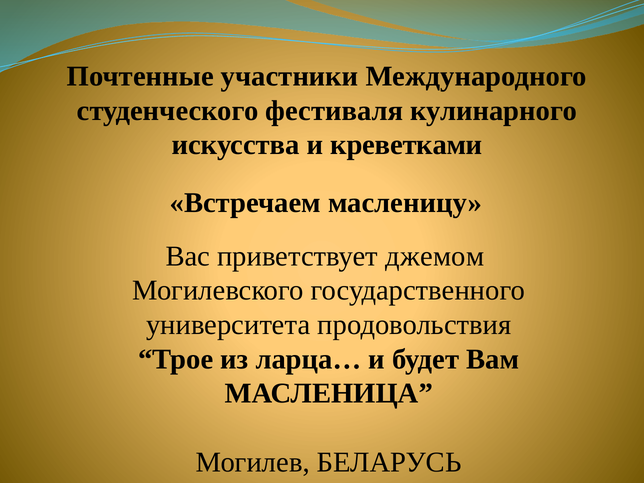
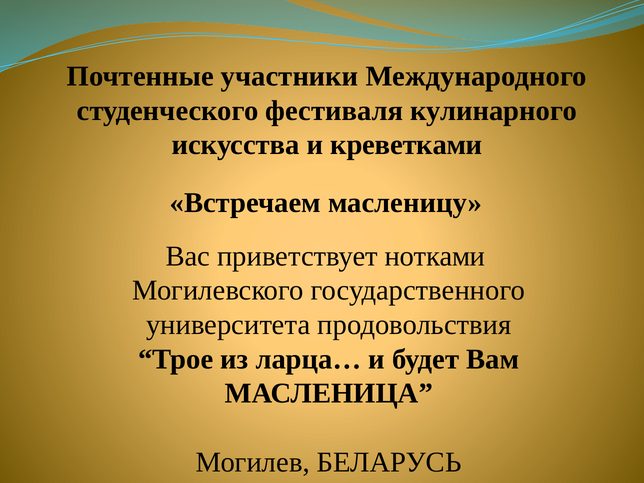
джемом: джемом -> нотками
